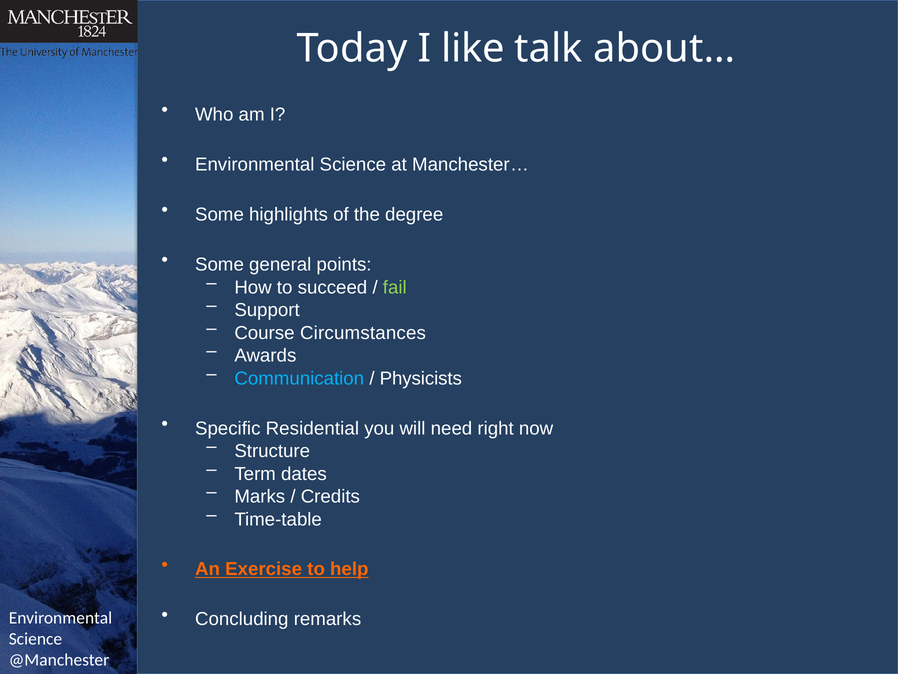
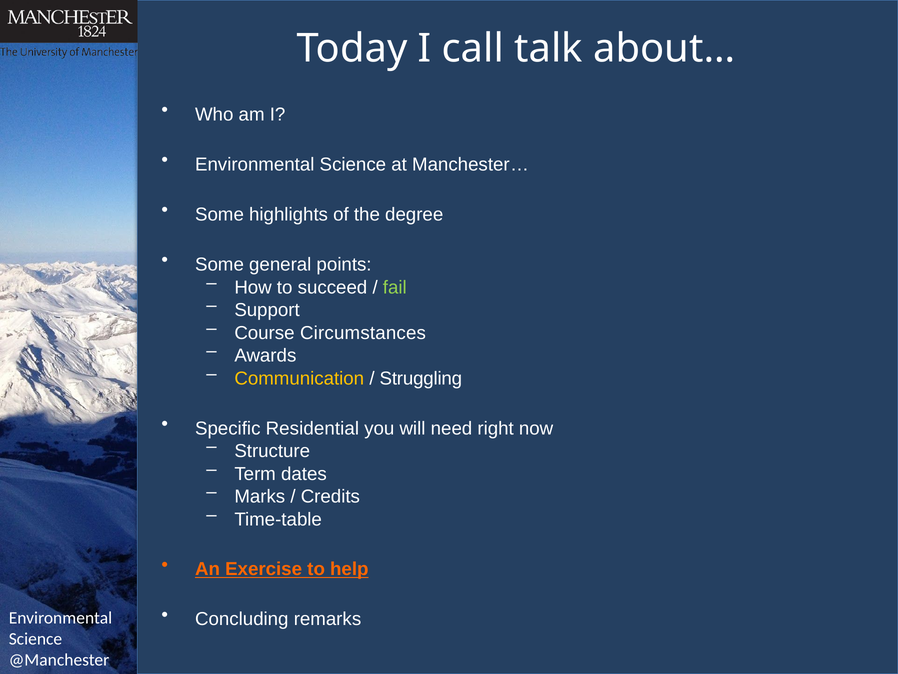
like: like -> call
Communication colour: light blue -> yellow
Physicists: Physicists -> Struggling
